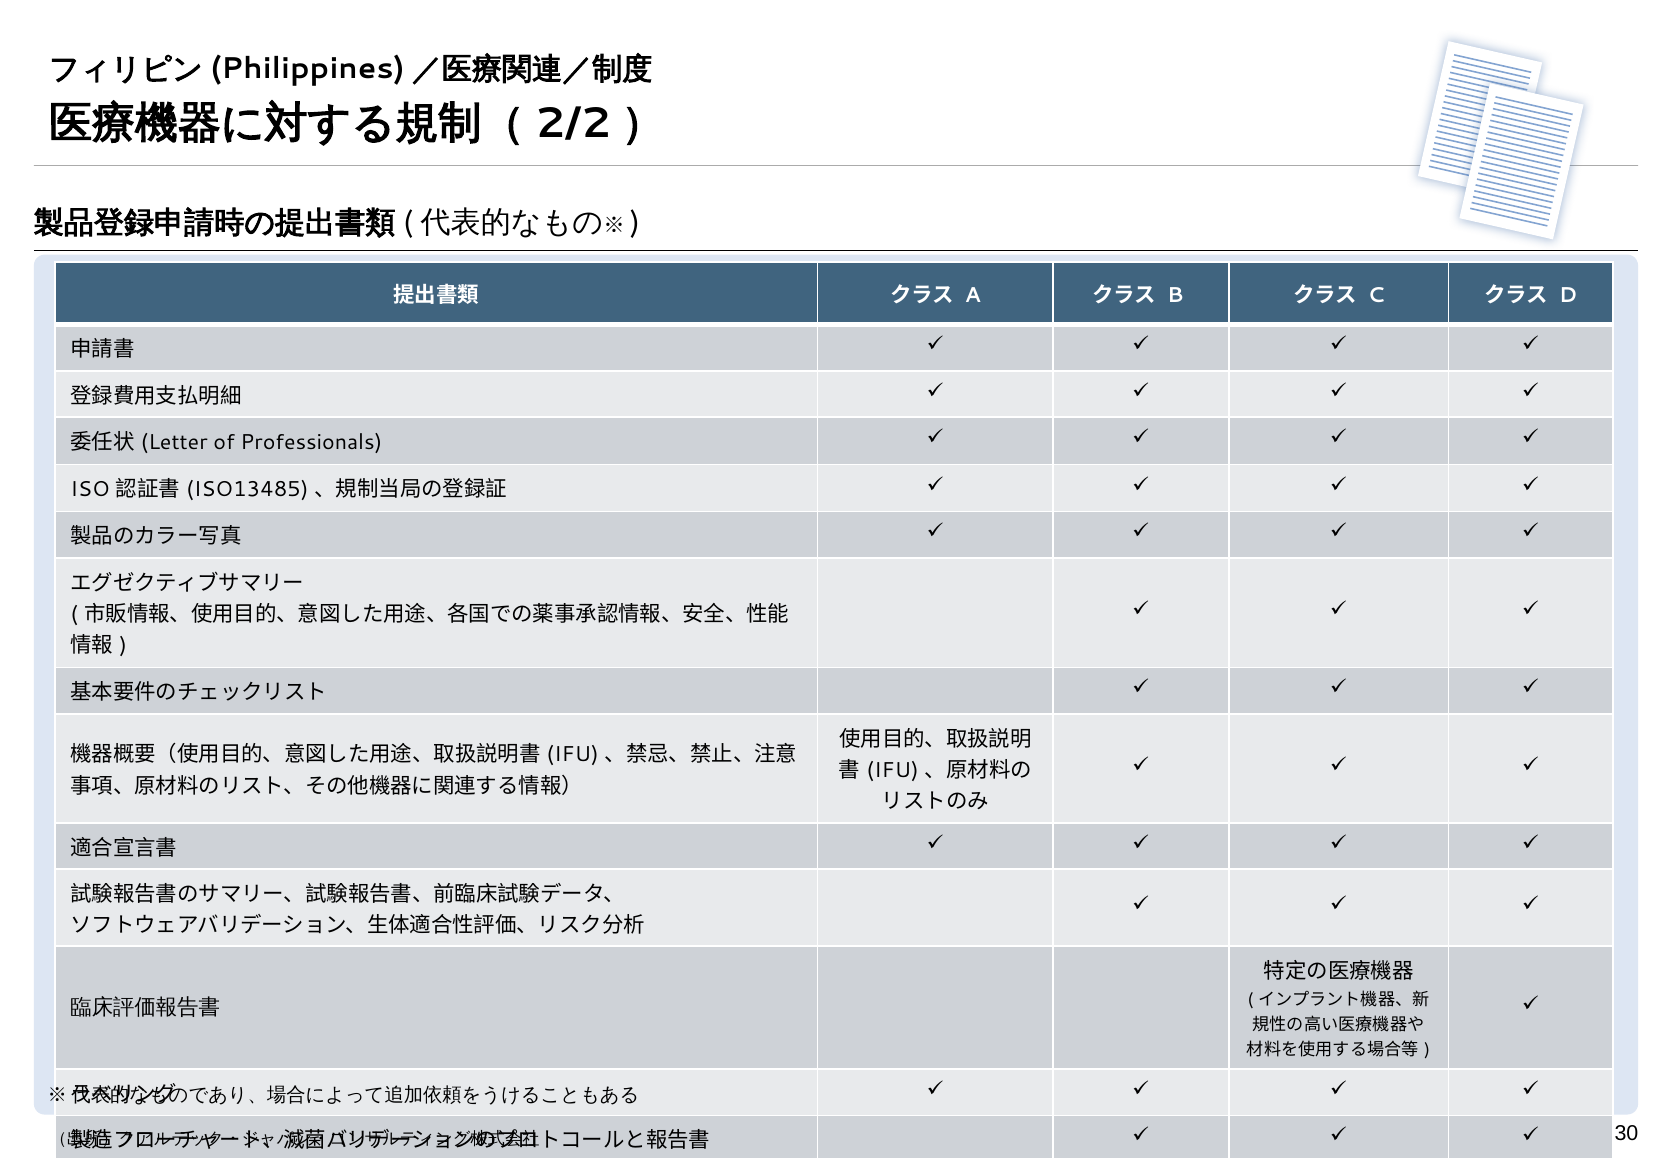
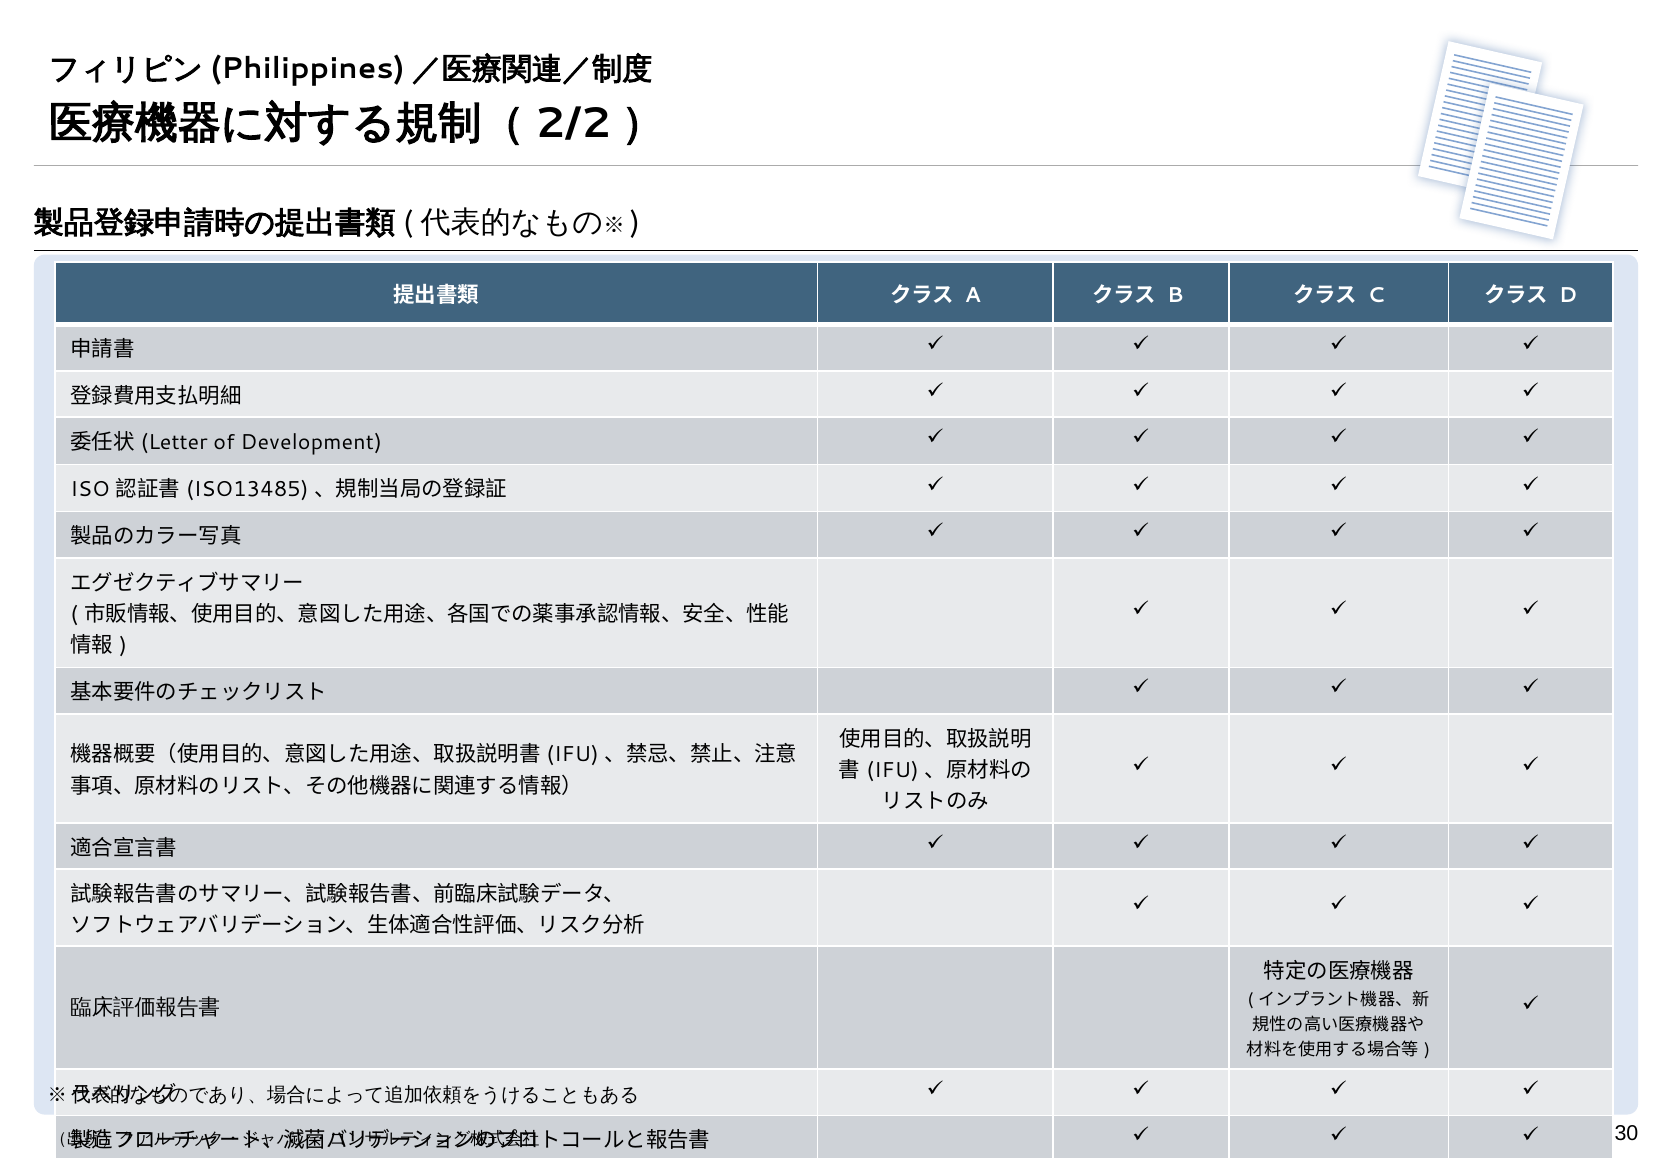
Professionals: Professionals -> Development
